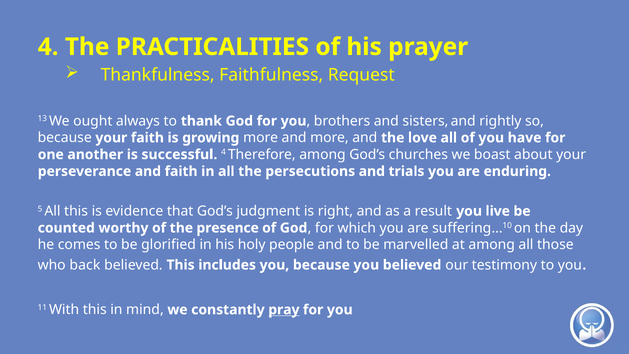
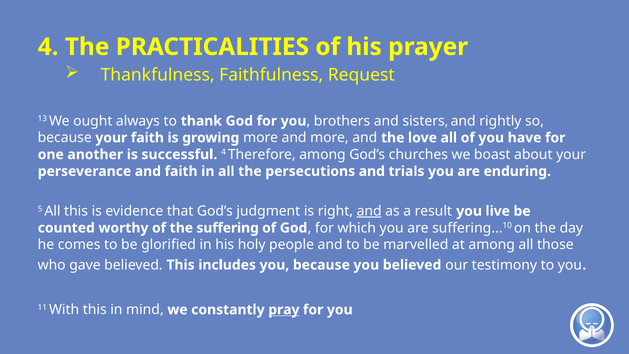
and at (369, 211) underline: none -> present
presence: presence -> suffering
back: back -> gave
